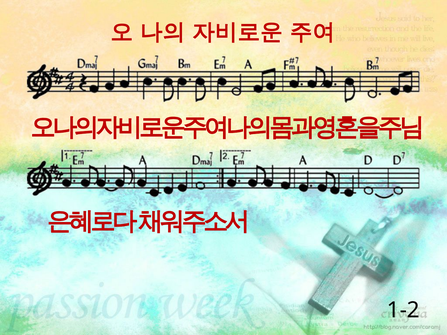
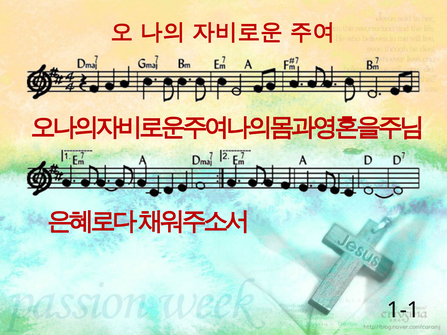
1-2: 1-2 -> 1-1
